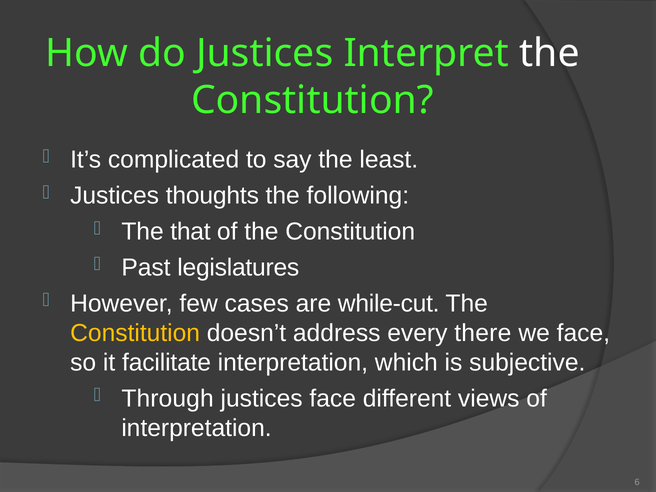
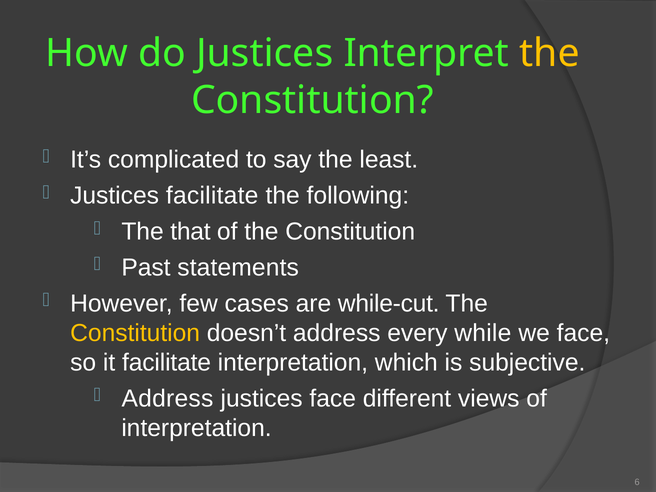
the at (549, 53) colour: white -> yellow
Justices thoughts: thoughts -> facilitate
legislatures: legislatures -> statements
there: there -> while
Through at (168, 398): Through -> Address
